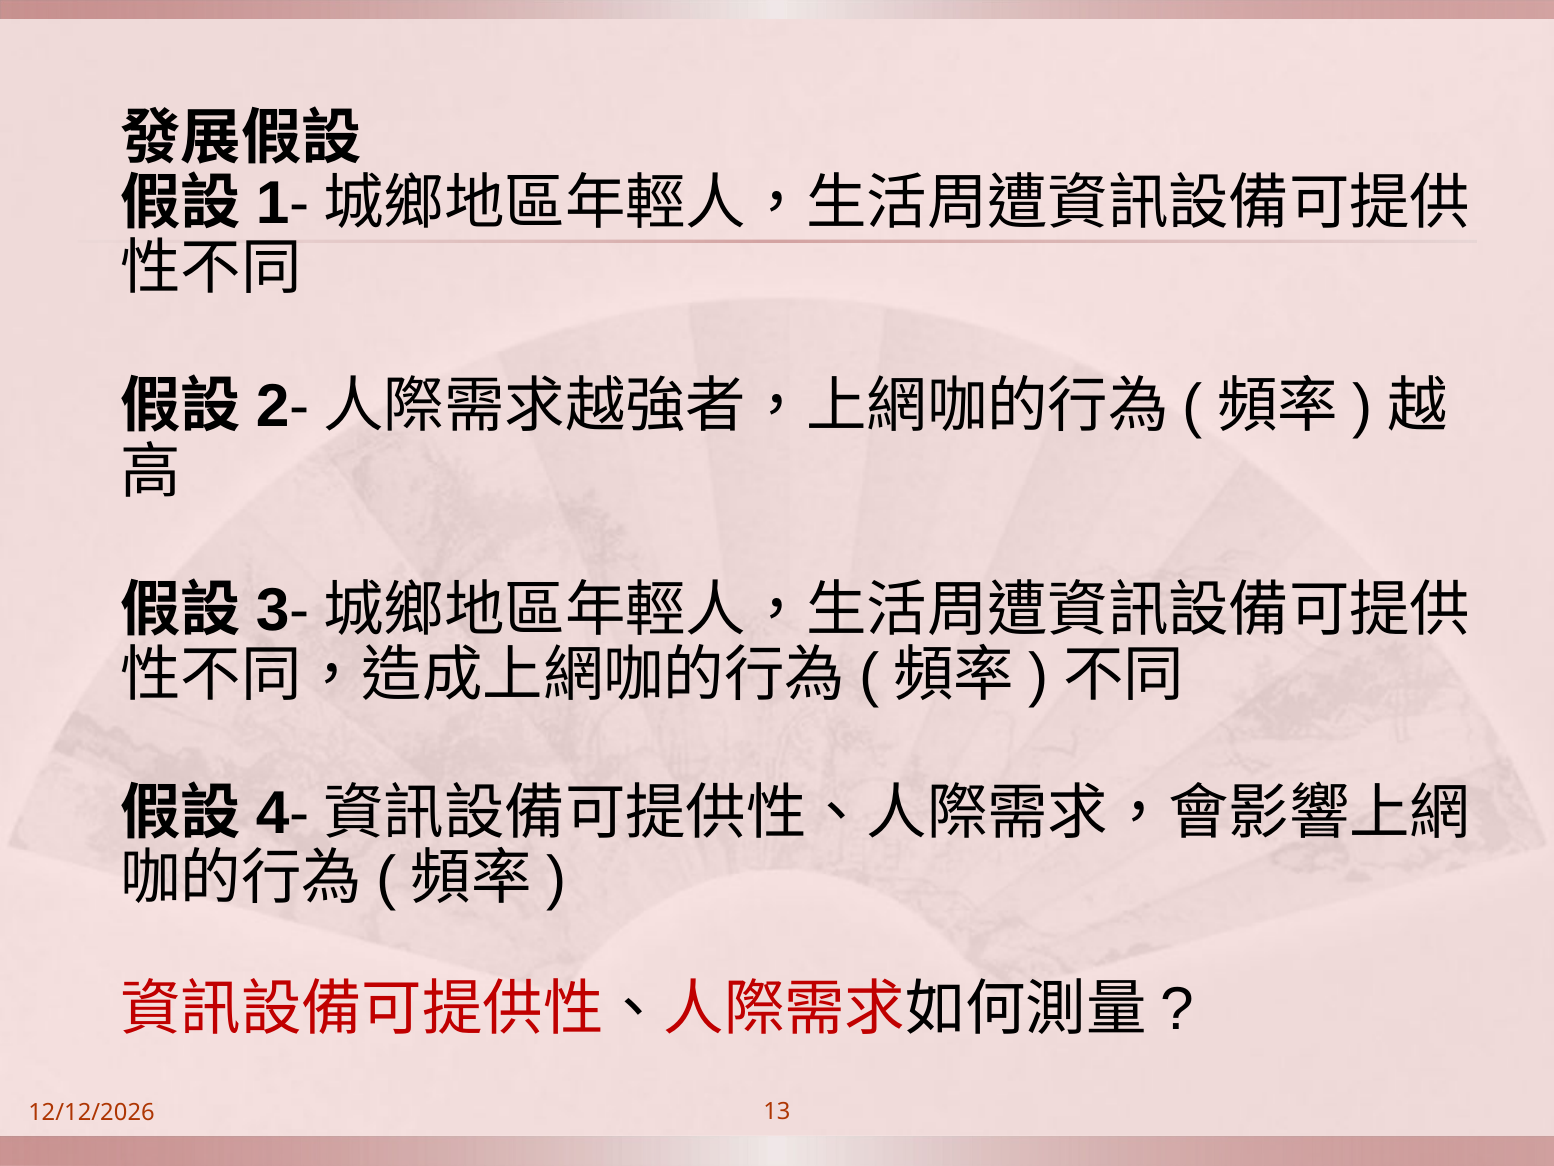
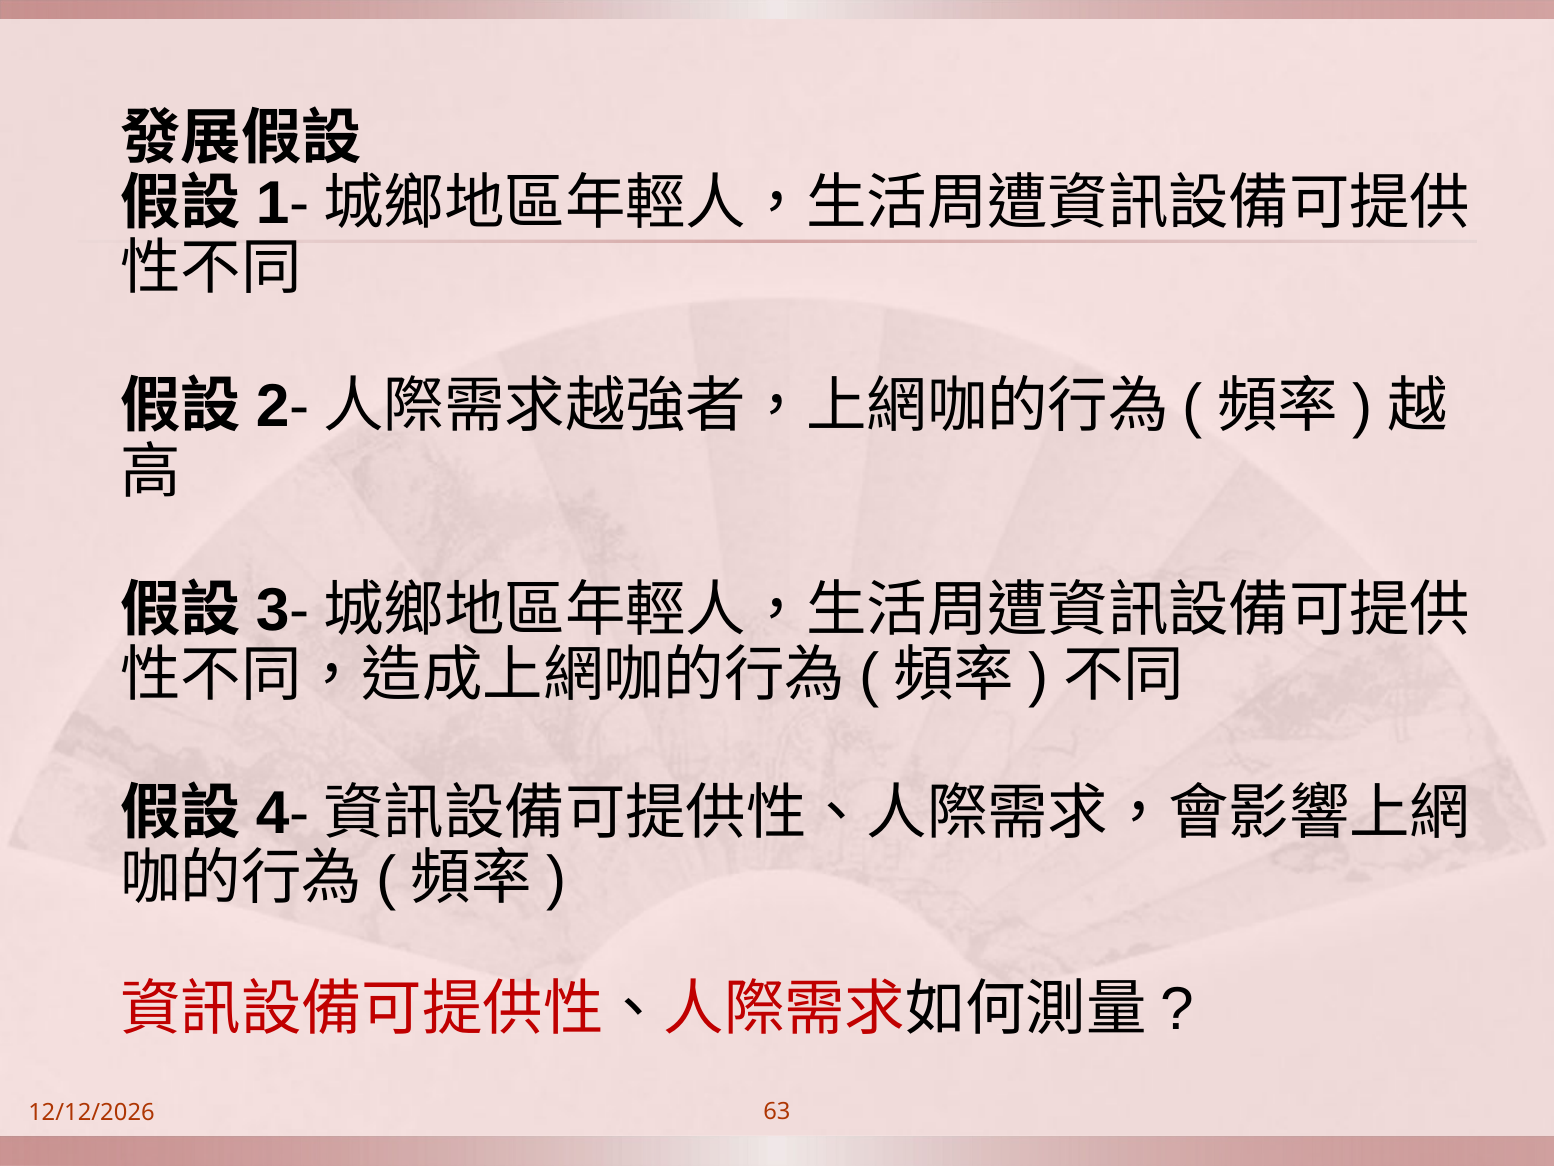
13: 13 -> 63
